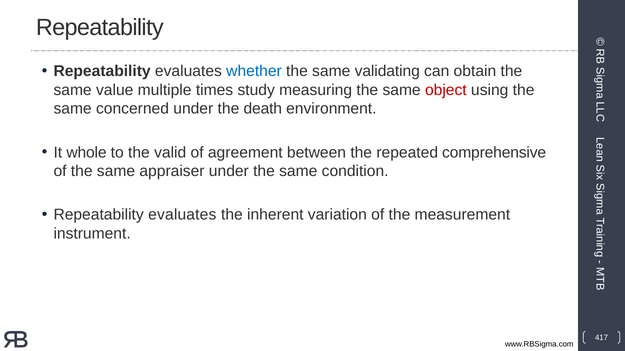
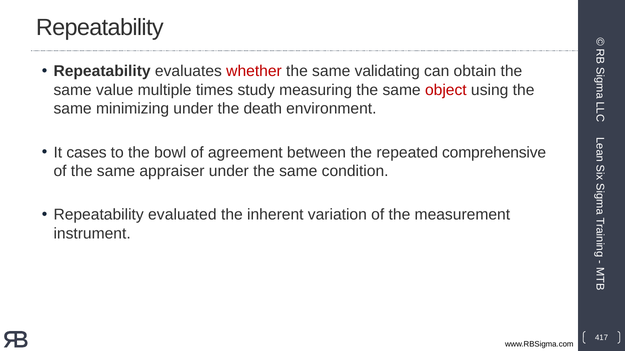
whether colour: blue -> red
concerned: concerned -> minimizing
whole: whole -> cases
valid: valid -> bowl
evaluates at (182, 215): evaluates -> evaluated
